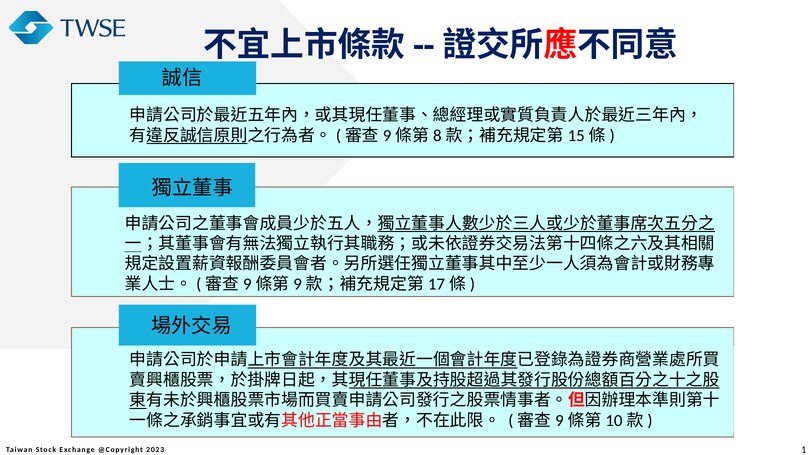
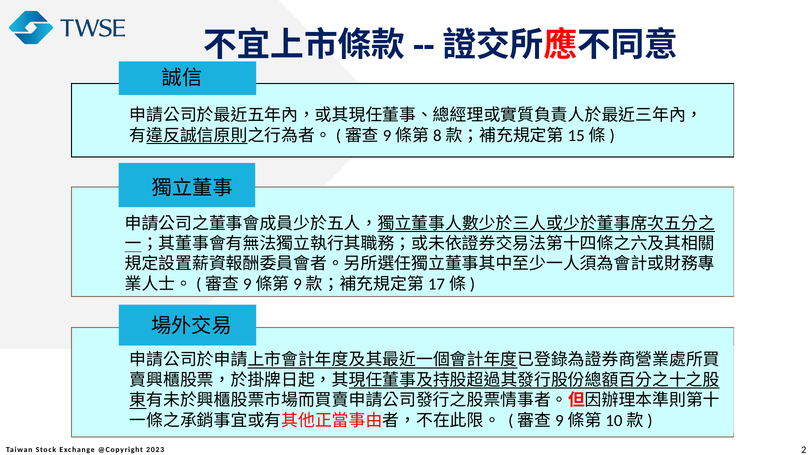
1: 1 -> 2
